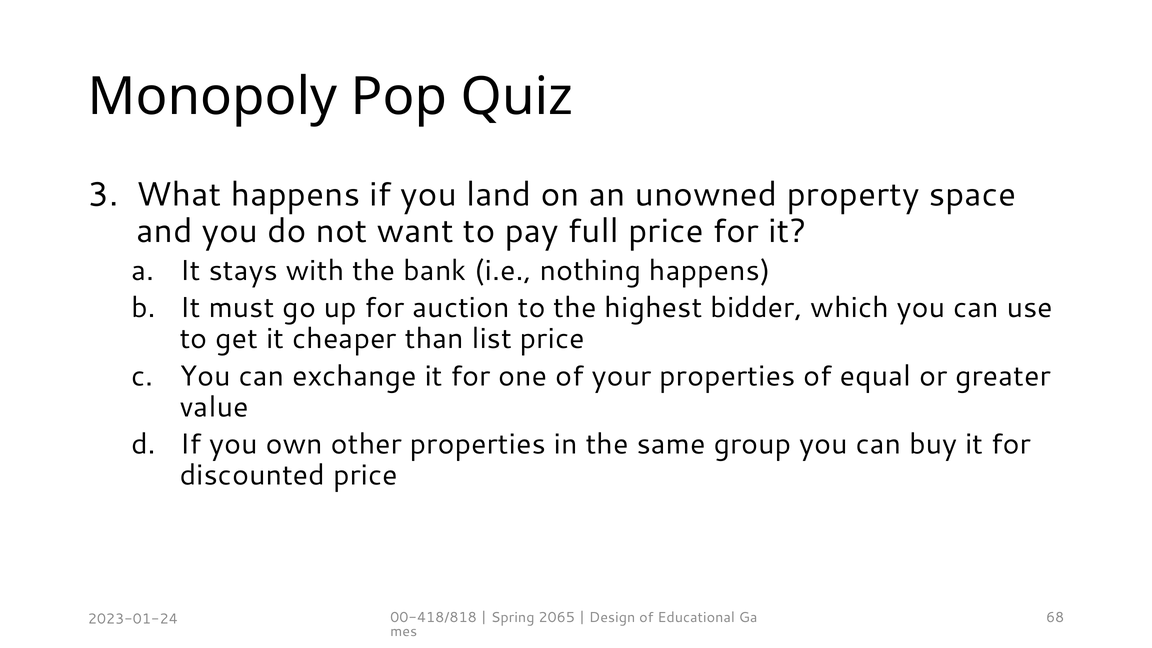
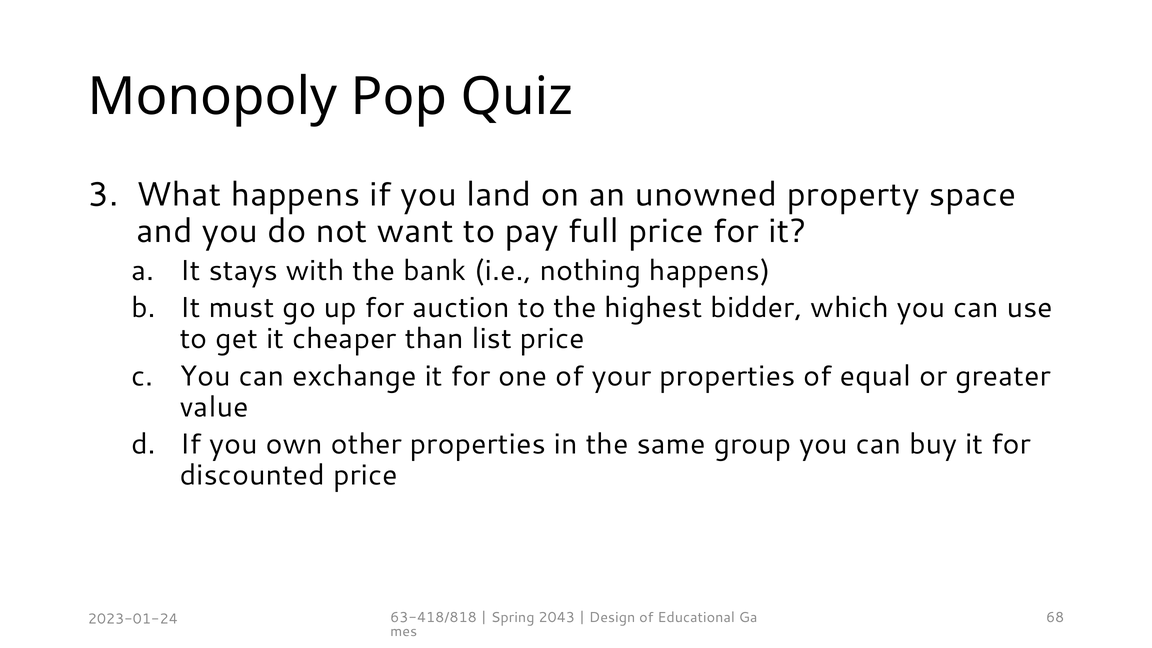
00-418/818: 00-418/818 -> 63-418/818
2065: 2065 -> 2043
